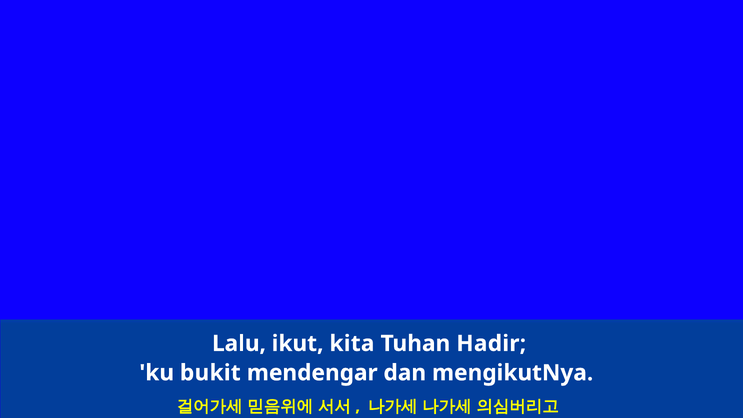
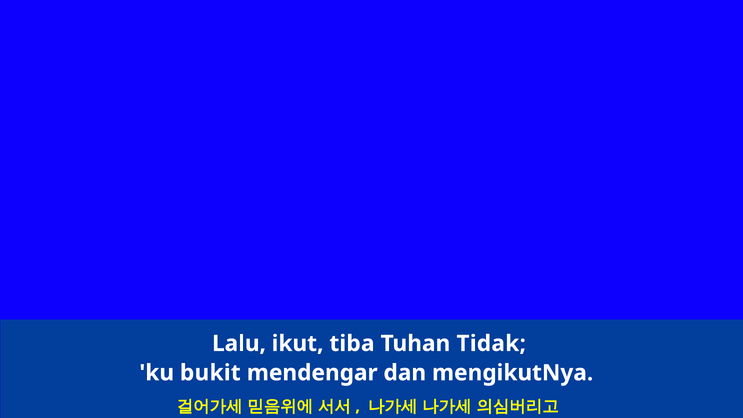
kita: kita -> tiba
Hadir: Hadir -> Tidak
